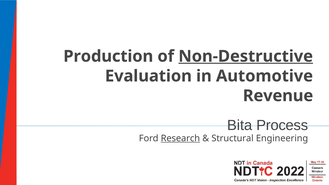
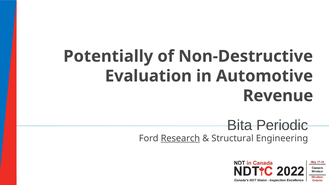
Production: Production -> Potentially
Non-Destructive underline: present -> none
Process: Process -> Periodic
